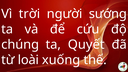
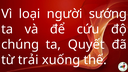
trời: trời -> loại
loài: loài -> trải
